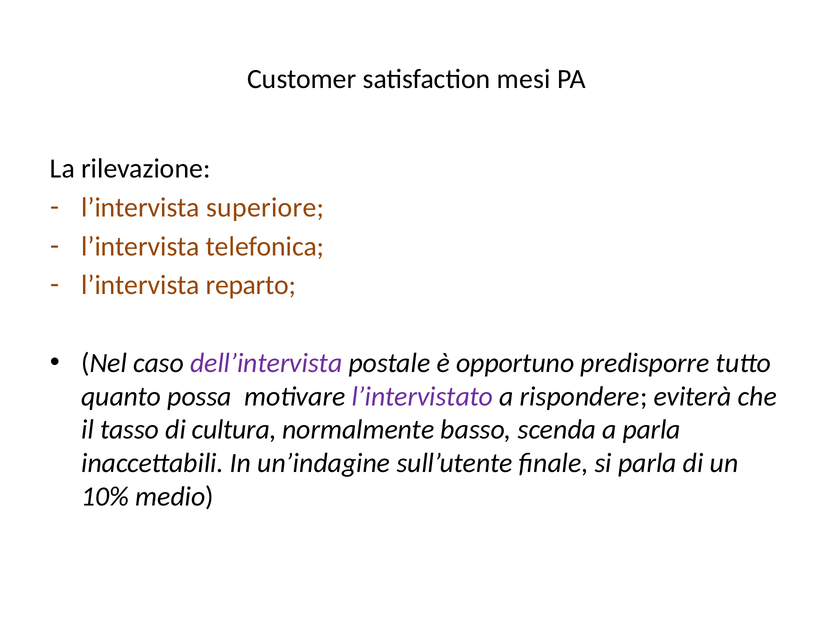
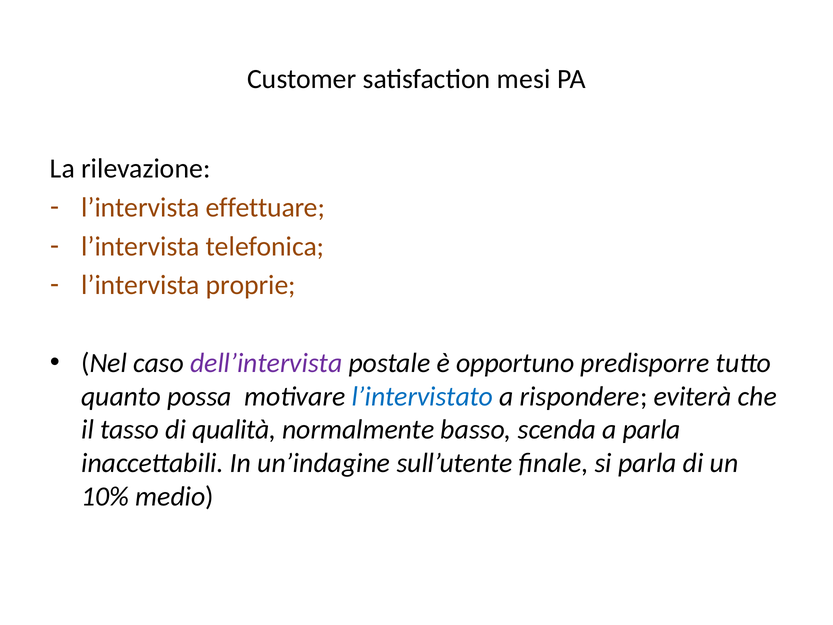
superiore: superiore -> effettuare
reparto: reparto -> proprie
l’intervistato colour: purple -> blue
cultura: cultura -> qualità
